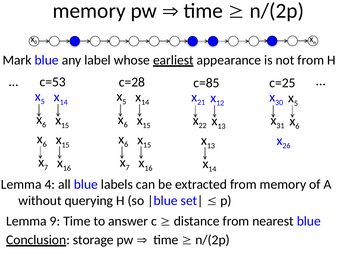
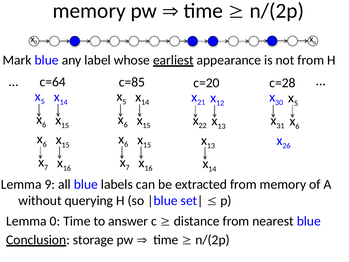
c=53: c=53 -> c=64
c=28: c=28 -> c=85
c=85: c=85 -> c=20
c=25: c=25 -> c=28
4: 4 -> 9
Lemma 9: 9 -> 0
